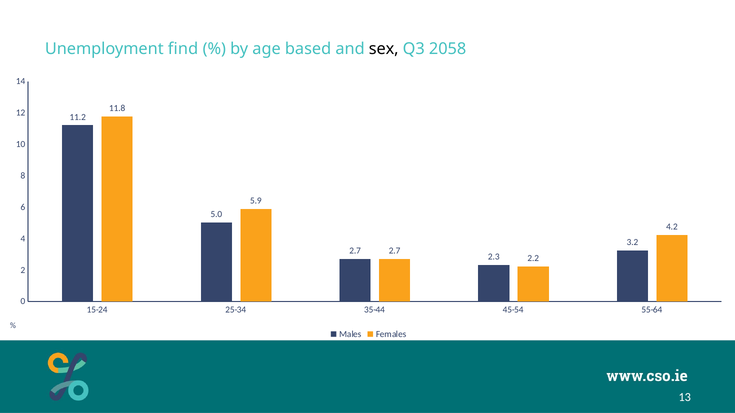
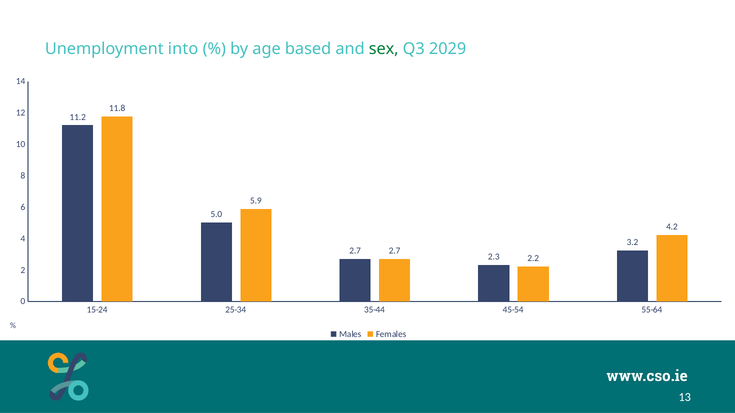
find: find -> into
sex colour: black -> green
2058: 2058 -> 2029
